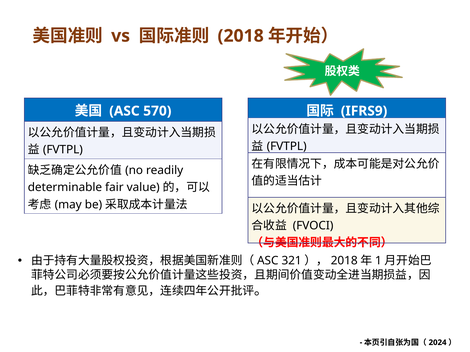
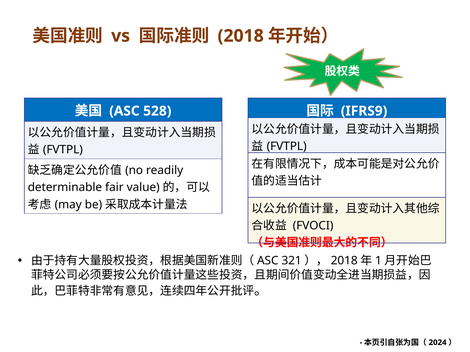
570: 570 -> 528
